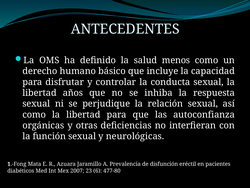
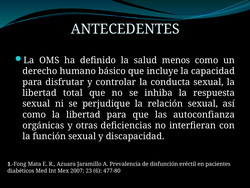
años: años -> total
neurológicas: neurológicas -> discapacidad
